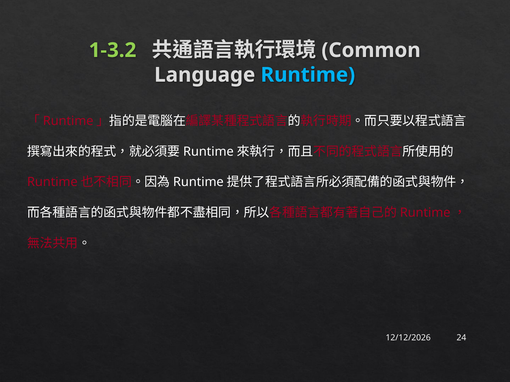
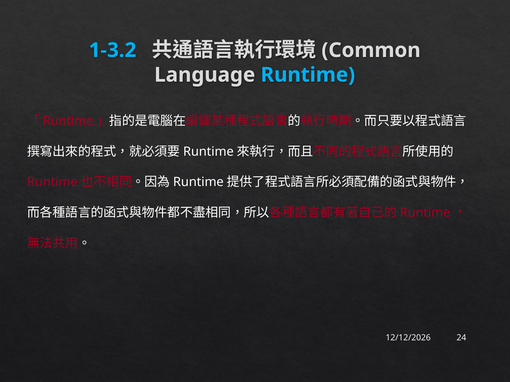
1-3.2 colour: light green -> light blue
